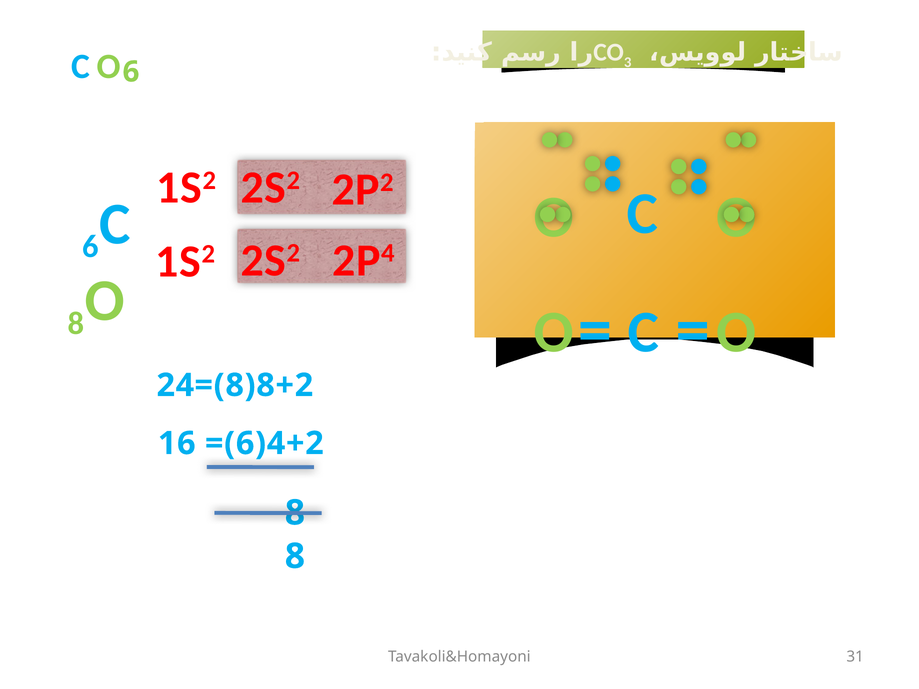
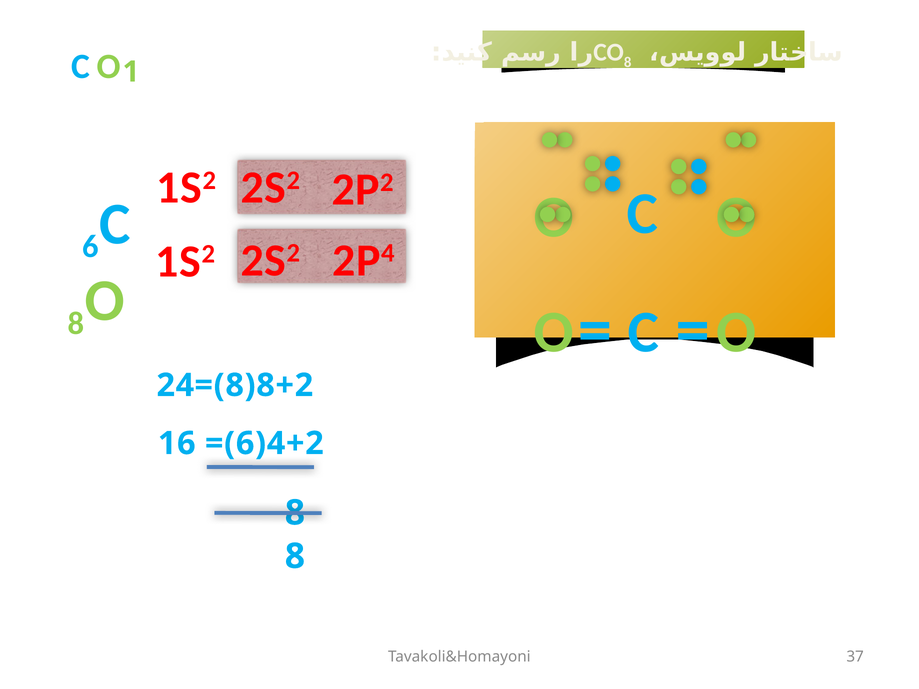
3 at (628, 62): 3 -> 8
6 at (131, 72): 6 -> 1
31: 31 -> 37
